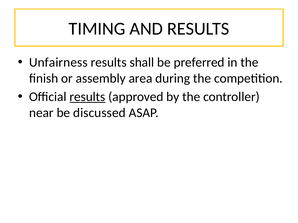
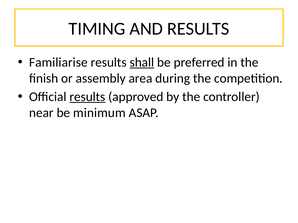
Unfairness: Unfairness -> Familiarise
shall underline: none -> present
discussed: discussed -> minimum
